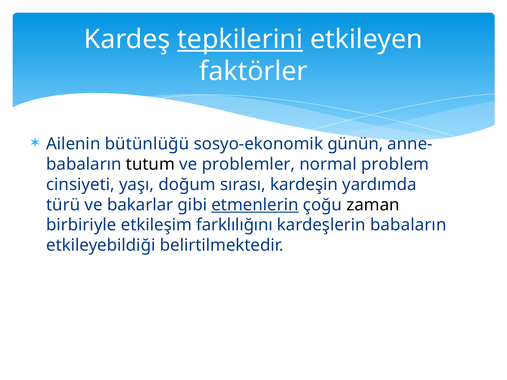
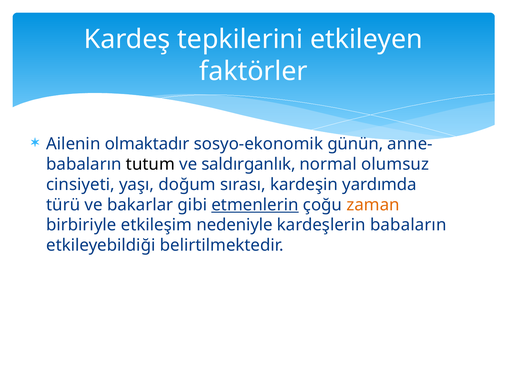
tepkilerini underline: present -> none
bütünlüğü: bütünlüğü -> olmaktadır
problemler: problemler -> saldırganlık
problem: problem -> olumsuz
zaman colour: black -> orange
farklılığını: farklılığını -> nedeniyle
